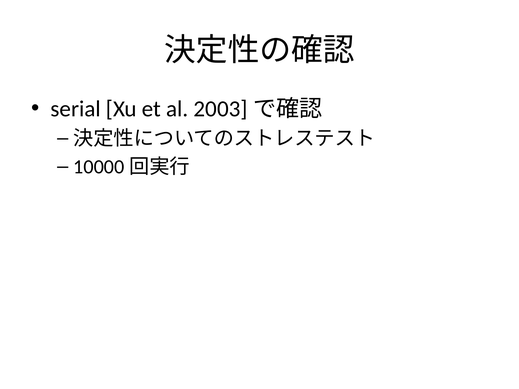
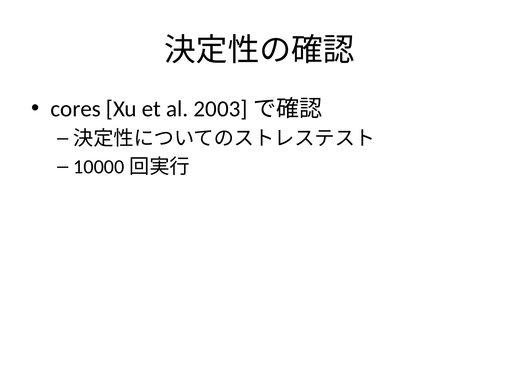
serial: serial -> cores
